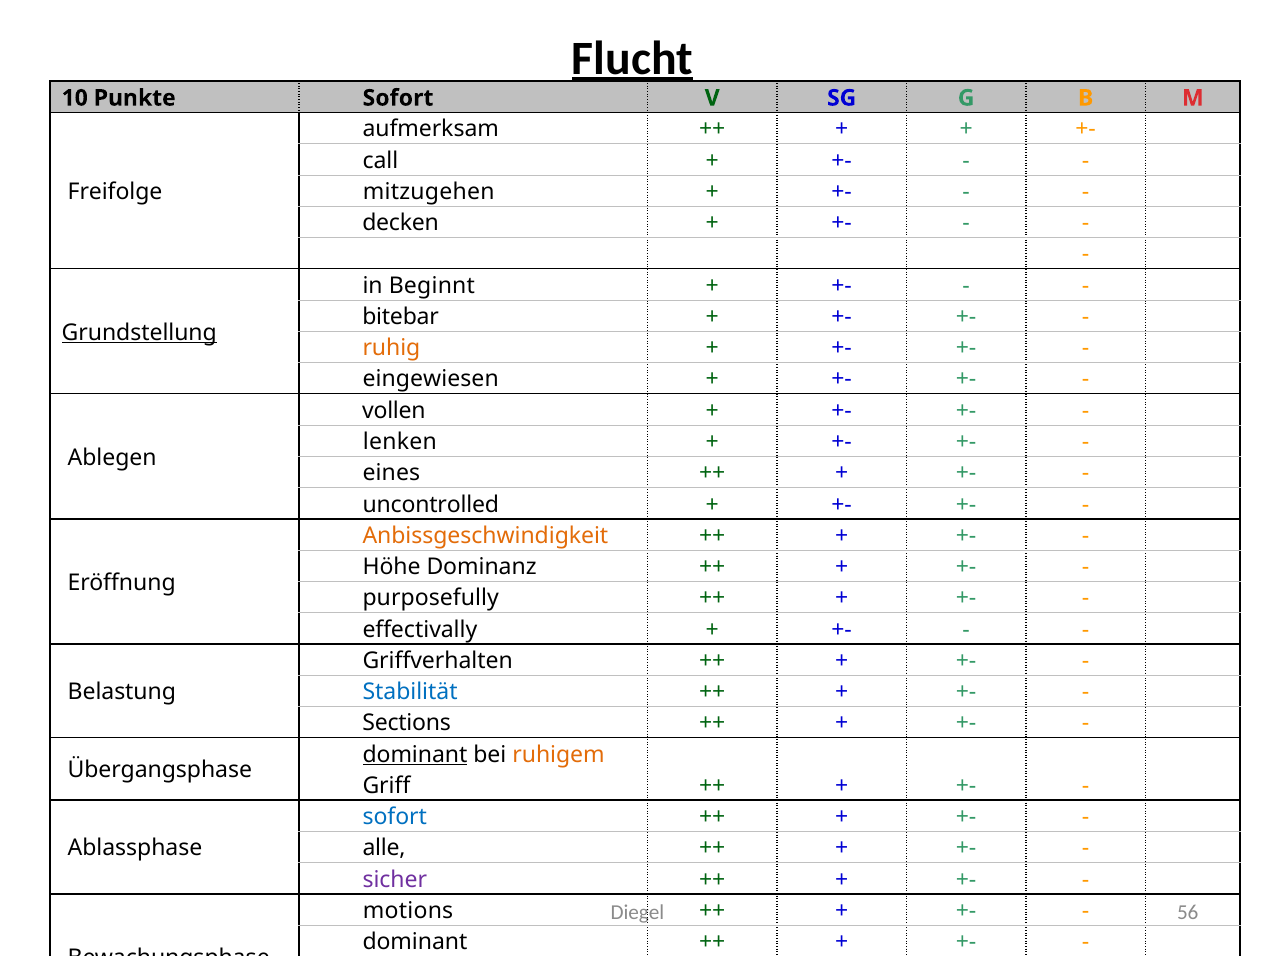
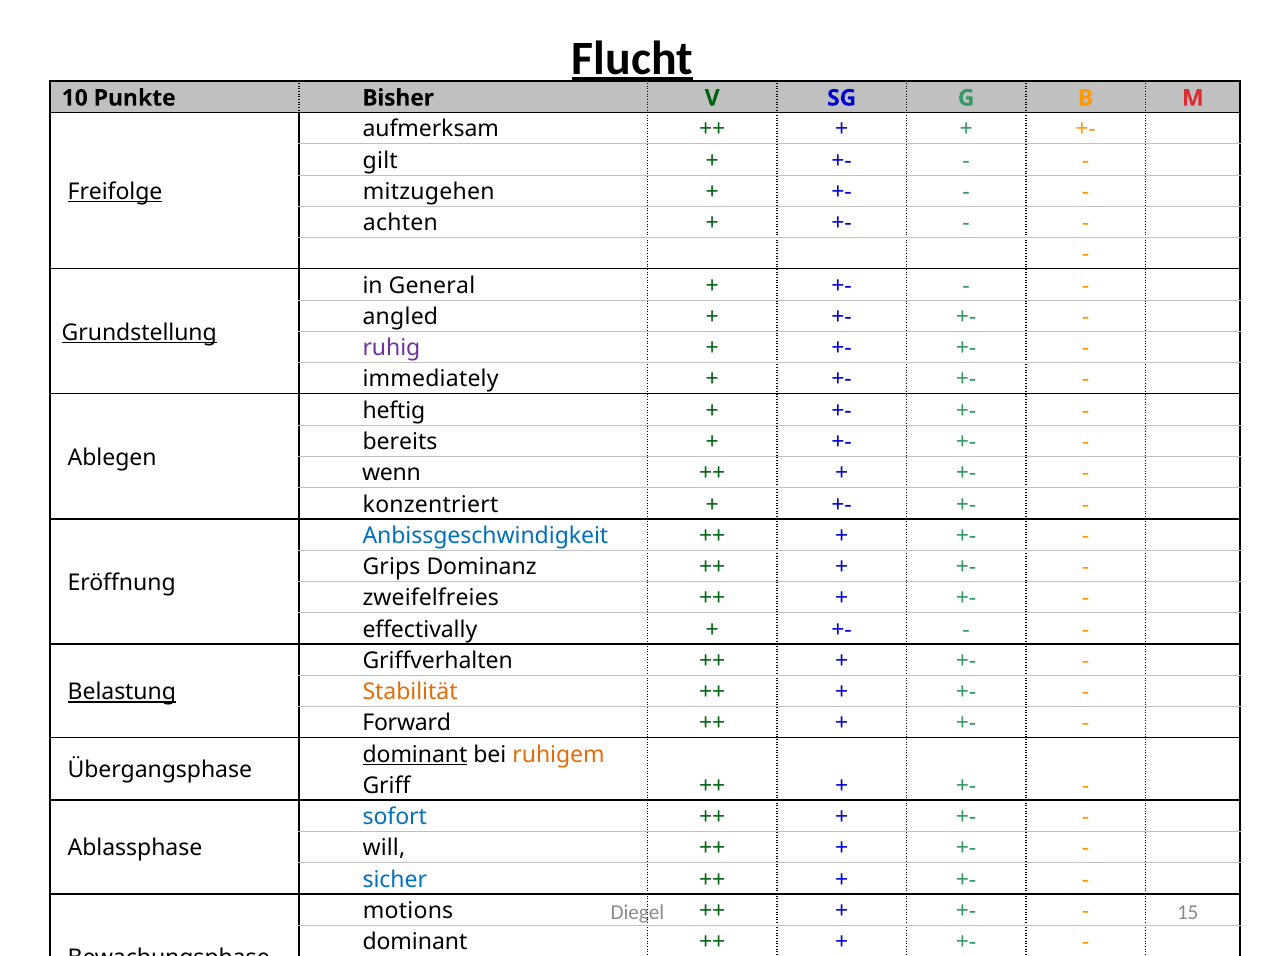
Punkte Sofort: Sofort -> Bisher
call: call -> gilt
Freifolge underline: none -> present
decken: decken -> achten
Beginnt: Beginnt -> General
bitebar: bitebar -> angled
ruhig colour: orange -> purple
eingewiesen: eingewiesen -> immediately
vollen: vollen -> heftig
lenken: lenken -> bereits
eines: eines -> wenn
uncontrolled: uncontrolled -> konzentriert
Anbissgeschwindigkeit colour: orange -> blue
Höhe: Höhe -> Grips
purposefully: purposefully -> zweifelfreies
Belastung underline: none -> present
Stabilität colour: blue -> orange
Sections: Sections -> Forward
alle: alle -> will
sicher colour: purple -> blue
56: 56 -> 15
